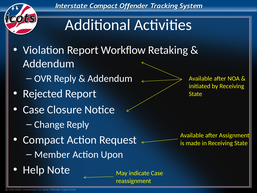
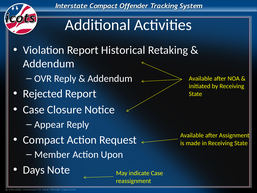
Workflow: Workflow -> Historical
Change: Change -> Appear
Help: Help -> Days
